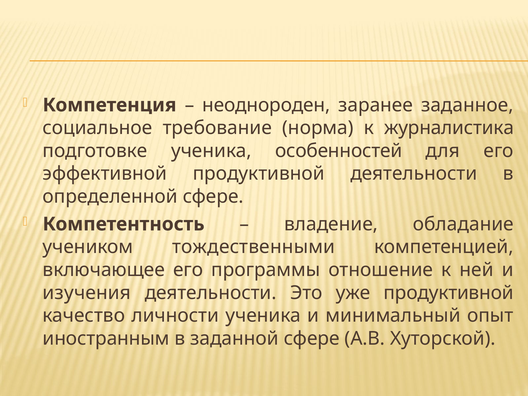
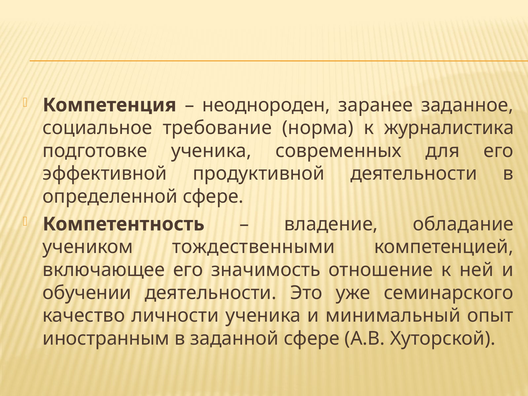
особенностей: особенностей -> современных
программы: программы -> значимость
изучения: изучения -> обучении
уже продуктивной: продуктивной -> семинарского
